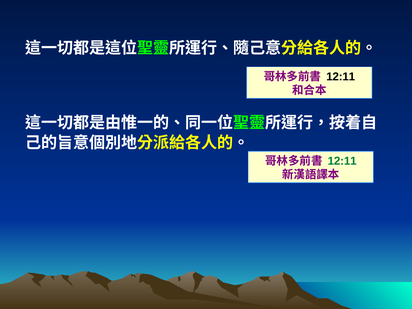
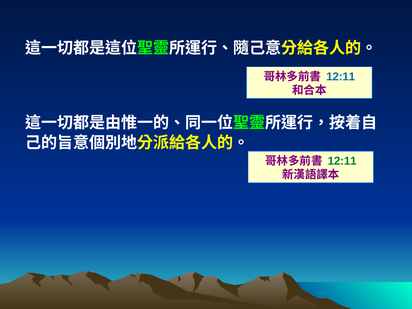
12:11 at (341, 77) colour: black -> blue
